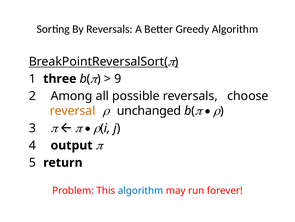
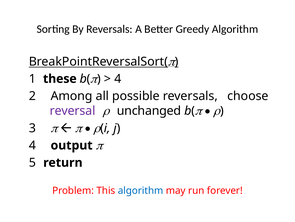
three: three -> these
9 at (118, 79): 9 -> 4
reversal colour: orange -> purple
